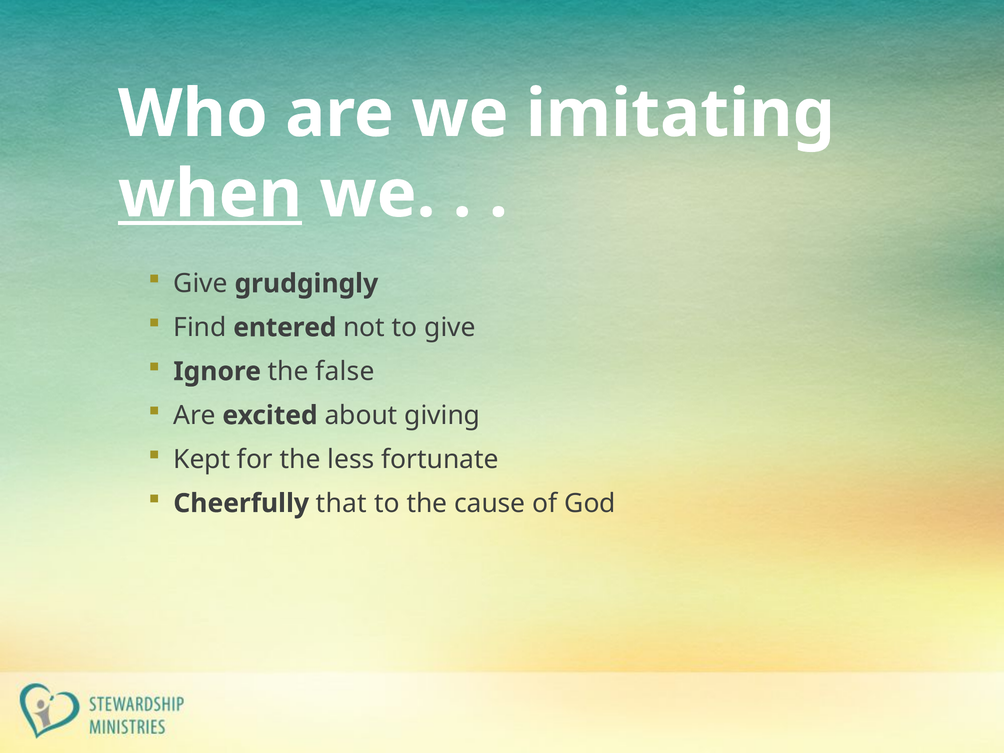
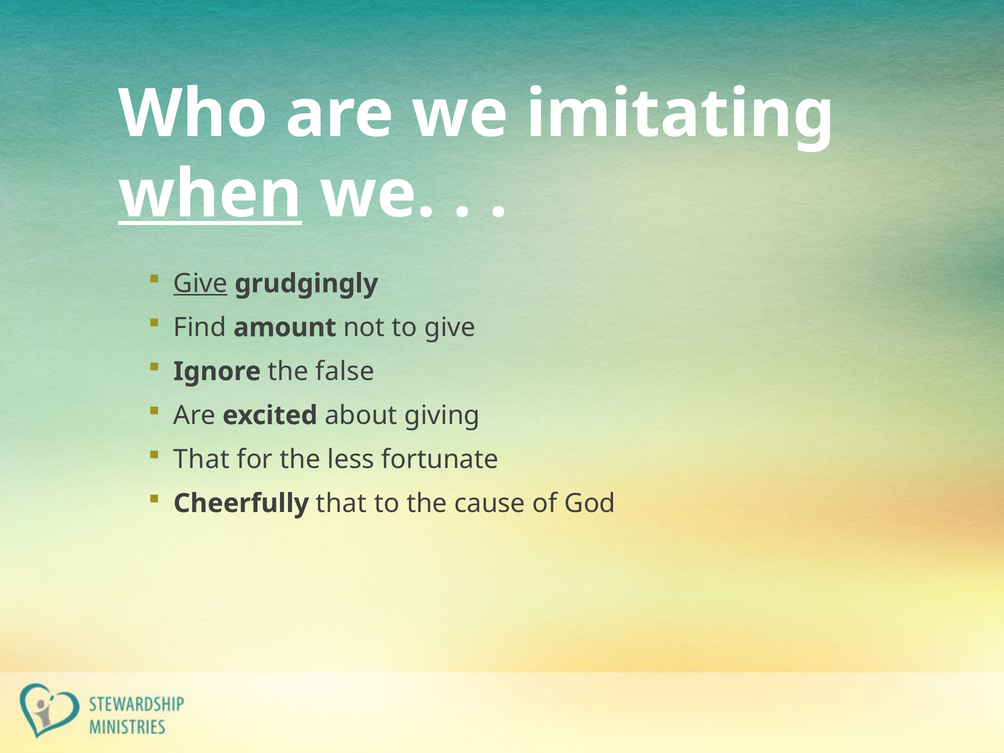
Give at (201, 284) underline: none -> present
entered: entered -> amount
Kept at (202, 459): Kept -> That
